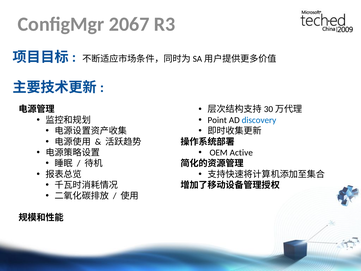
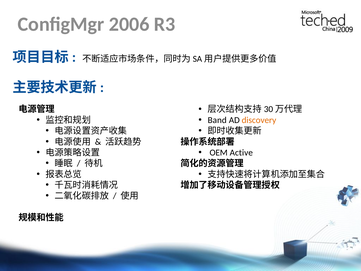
2067: 2067 -> 2006
Point: Point -> Band
discovery colour: blue -> orange
